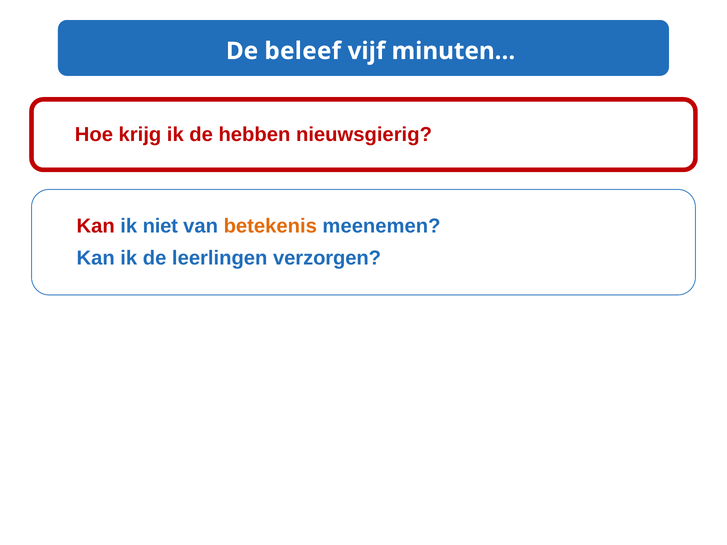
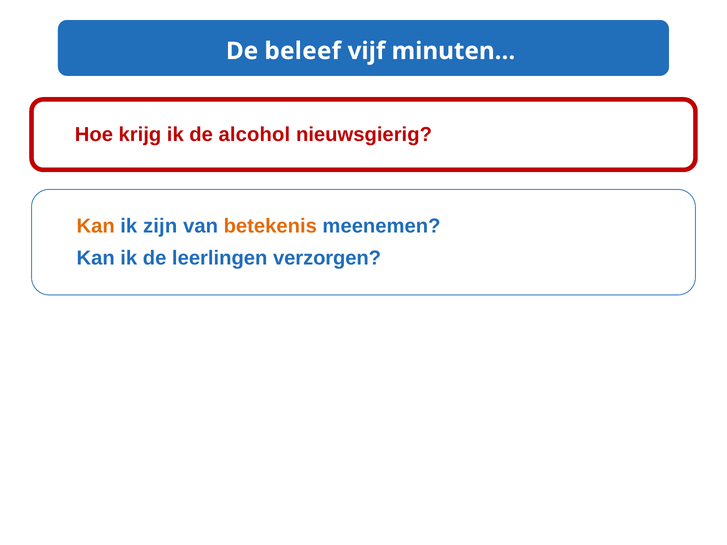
hebben: hebben -> alcohol
Kan at (96, 226) colour: red -> orange
niet: niet -> zijn
